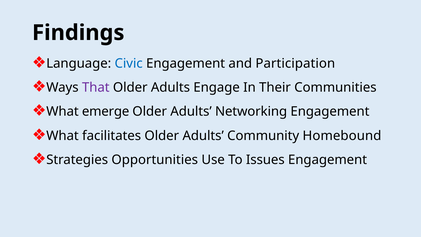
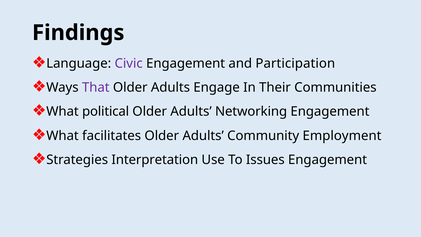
Civic colour: blue -> purple
emerge: emerge -> political
Homebound: Homebound -> Employment
Opportunities: Opportunities -> Interpretation
